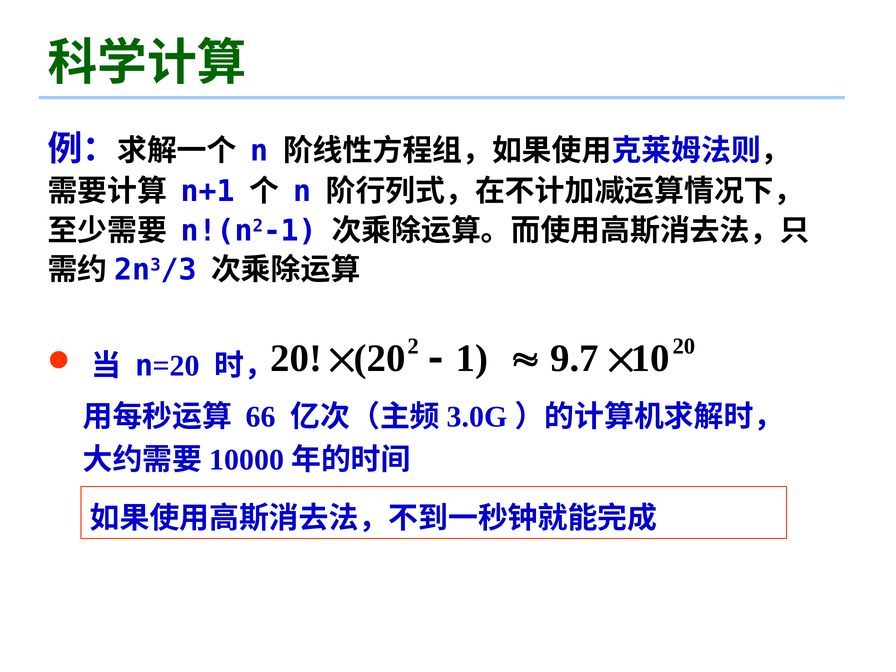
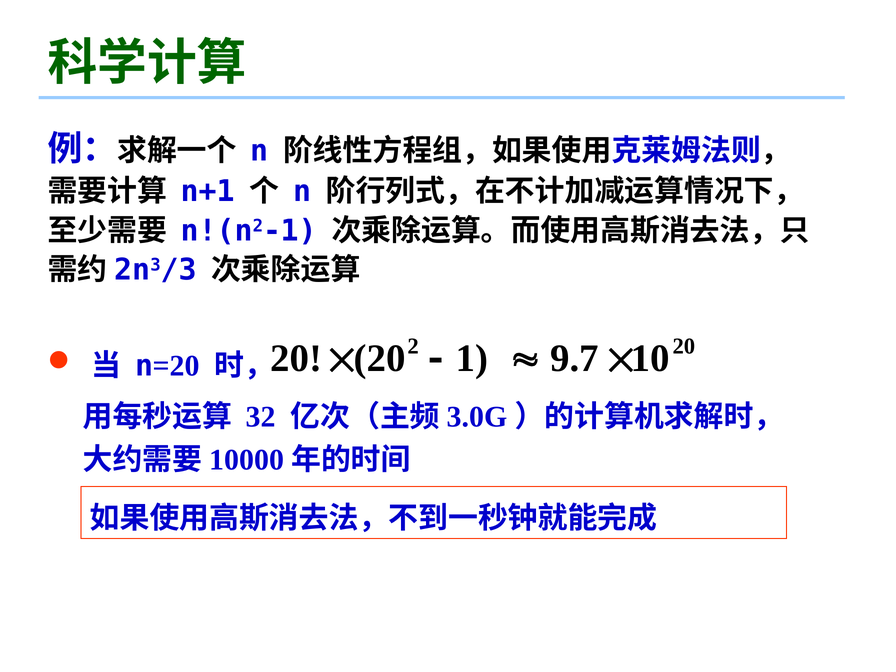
66: 66 -> 32
